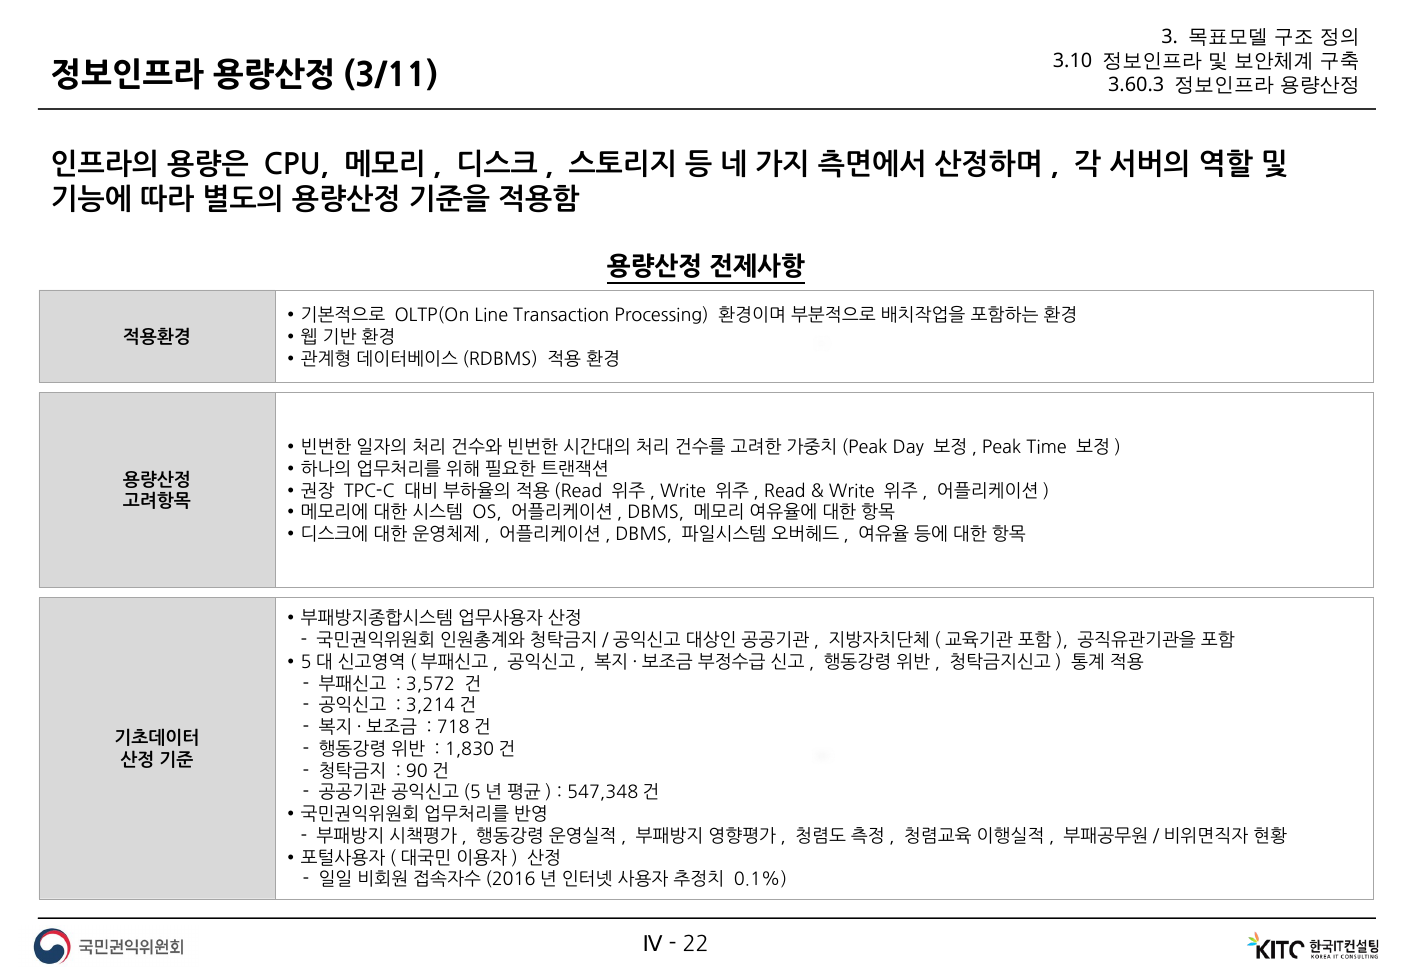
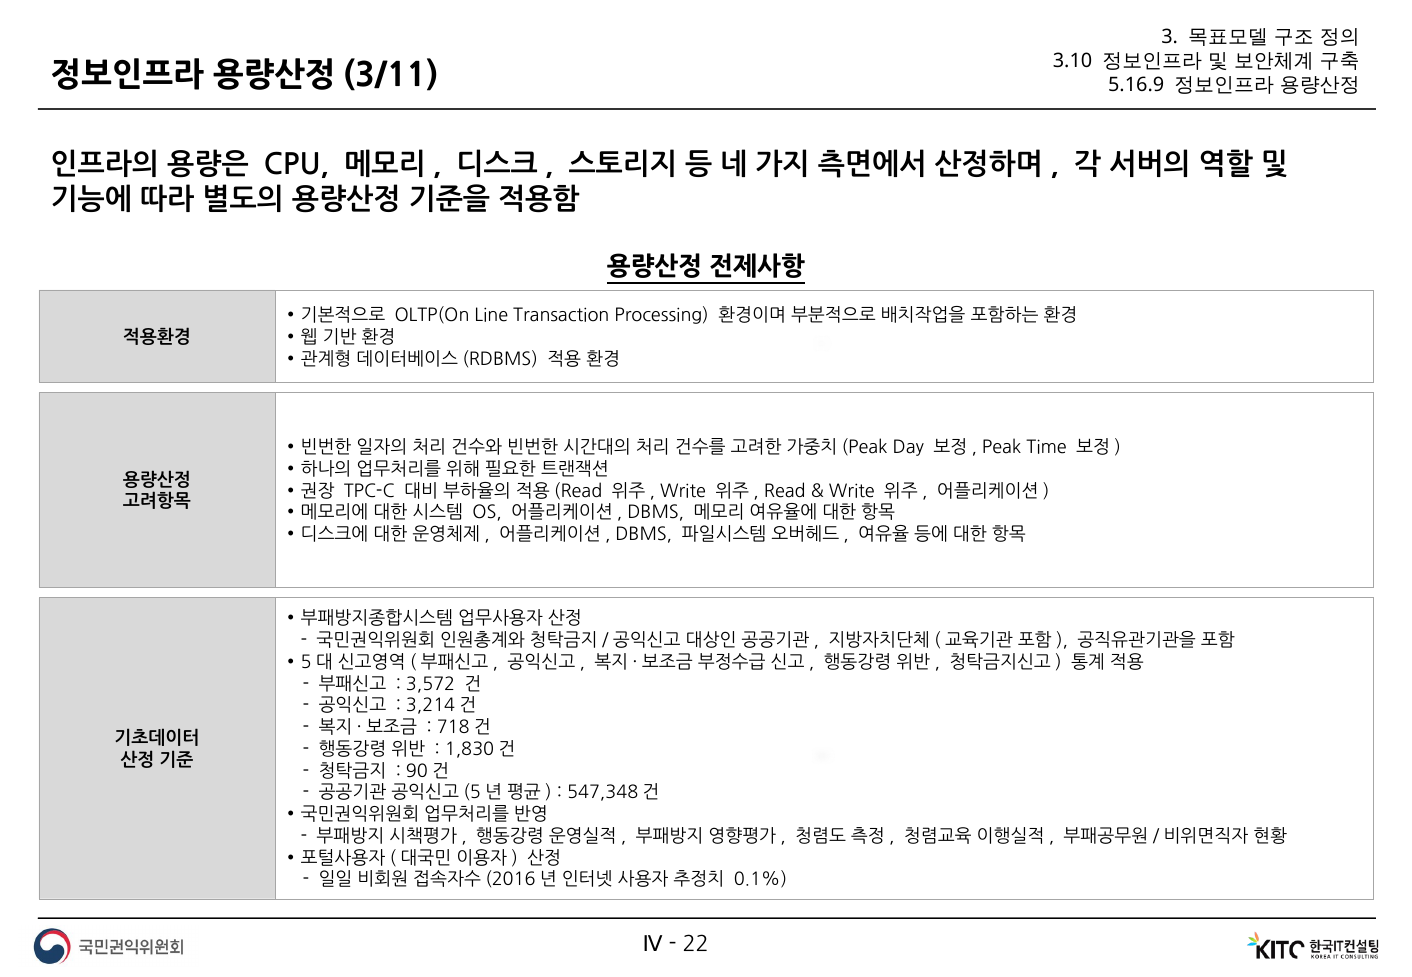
3.60.3: 3.60.3 -> 5.16.9
